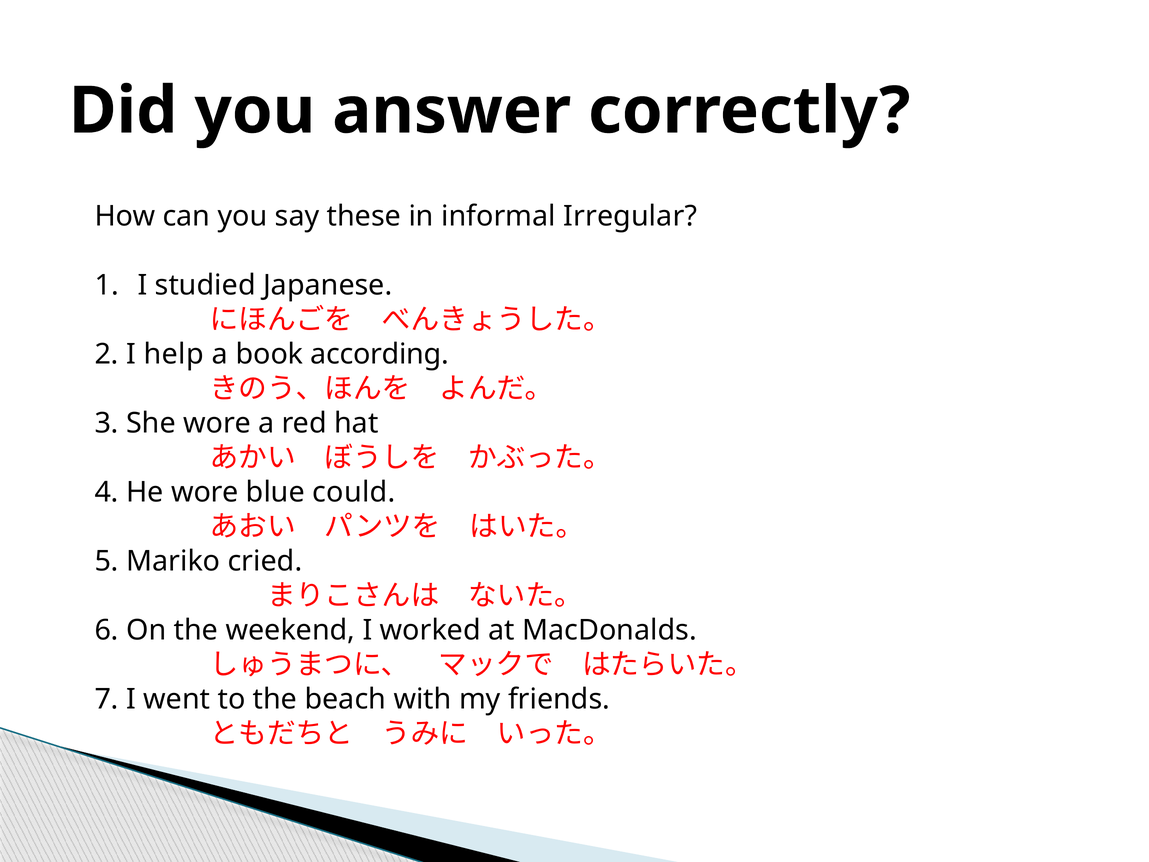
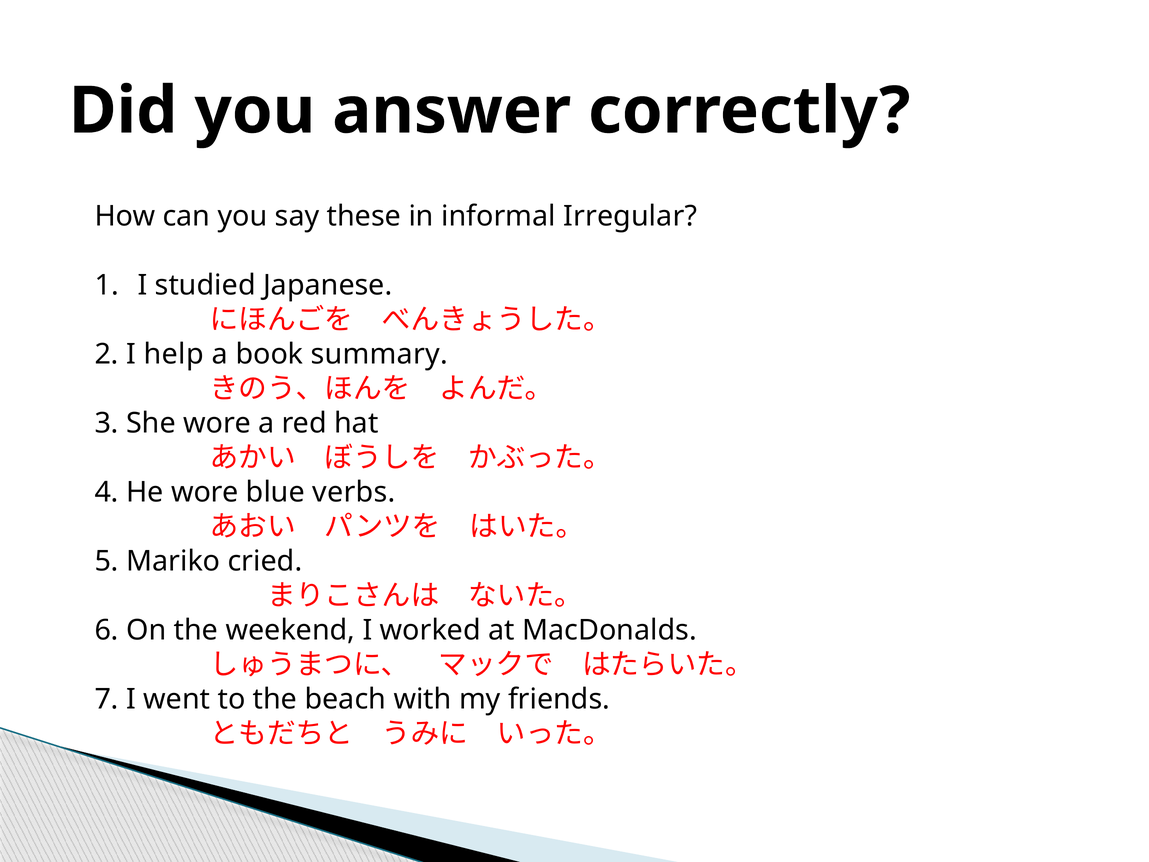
according: according -> summary
could: could -> verbs
